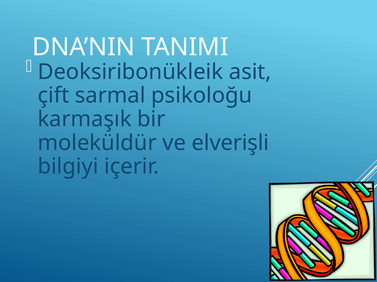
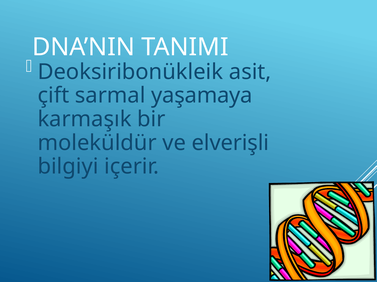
psikoloğu: psikoloğu -> yaşamaya
